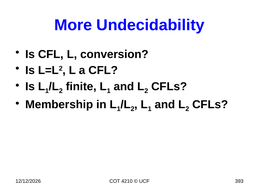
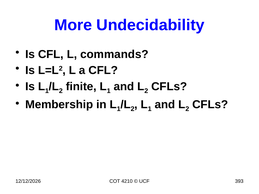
conversion: conversion -> commands
